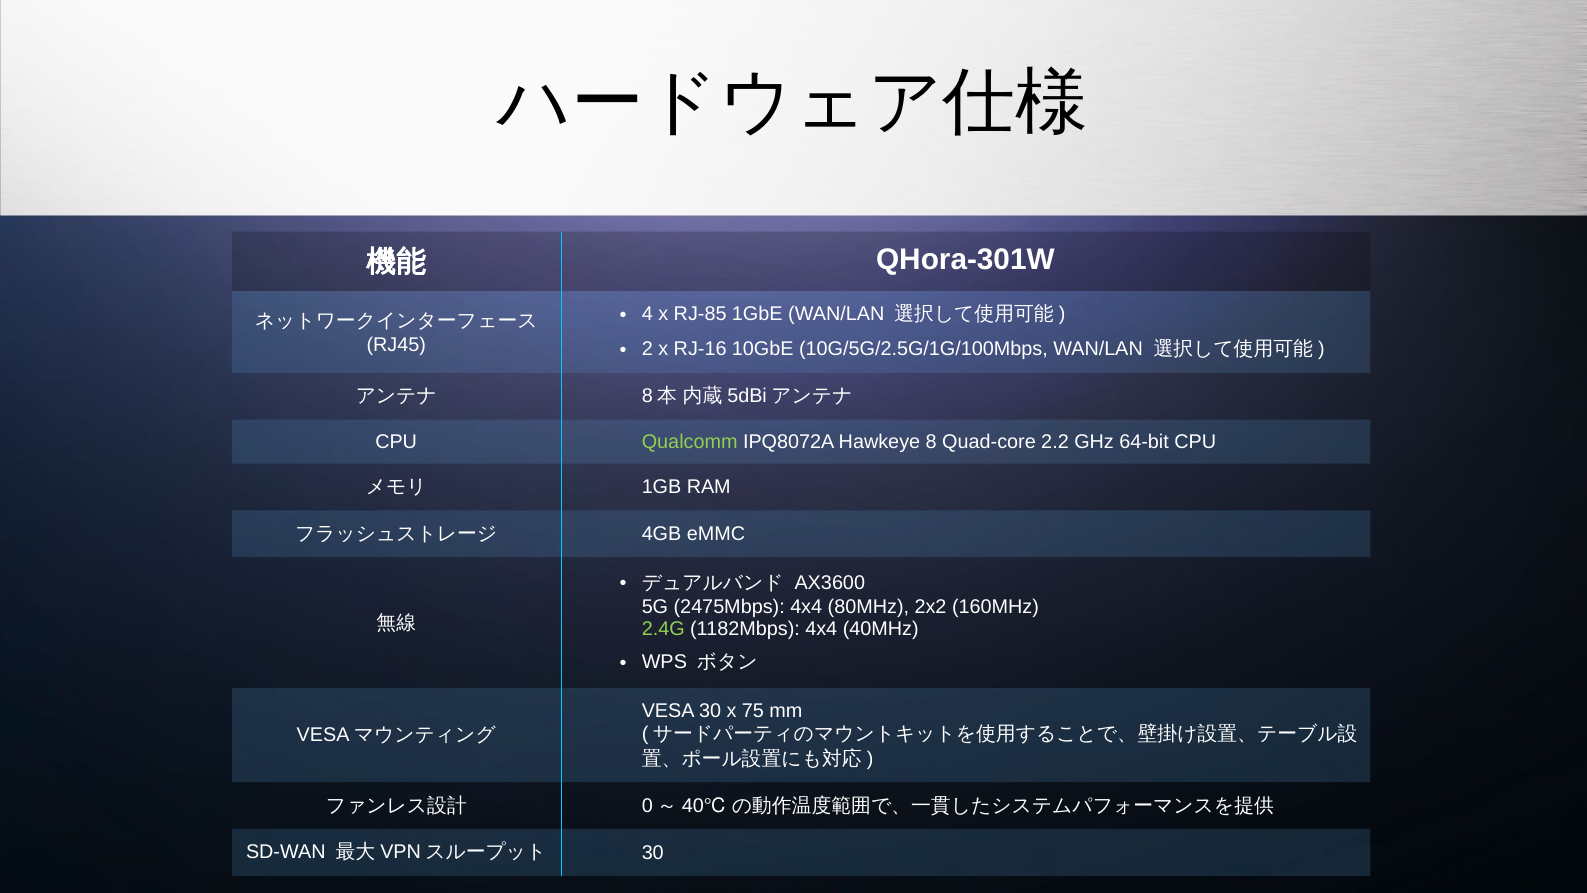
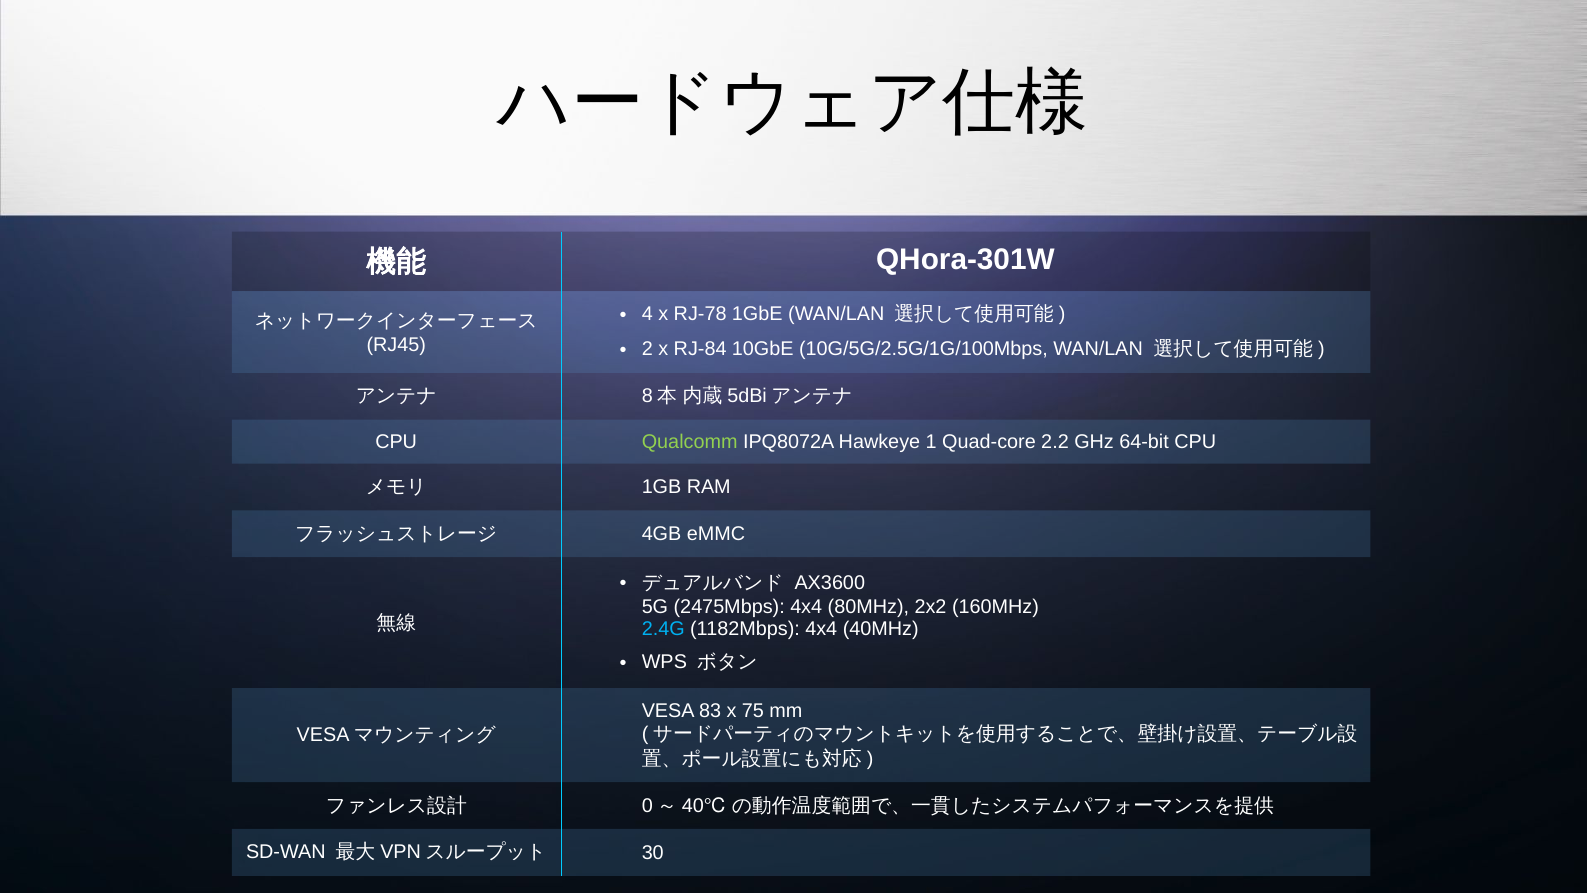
RJ-85: RJ-85 -> RJ-78
RJ-16: RJ-16 -> RJ-84
8: 8 -> 1
2.4G colour: light green -> light blue
VESA 30: 30 -> 83
